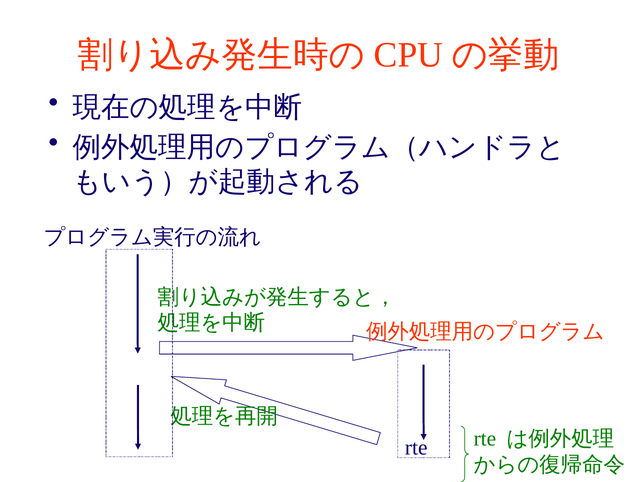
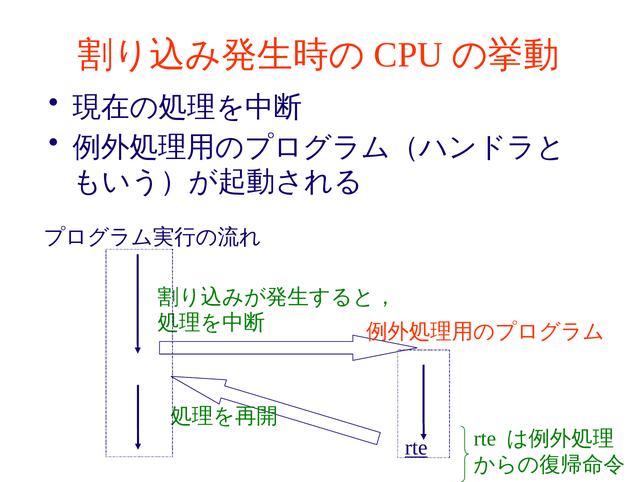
rte at (416, 447) underline: none -> present
